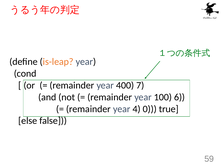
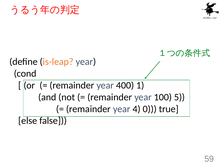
7: 7 -> 1
6: 6 -> 5
